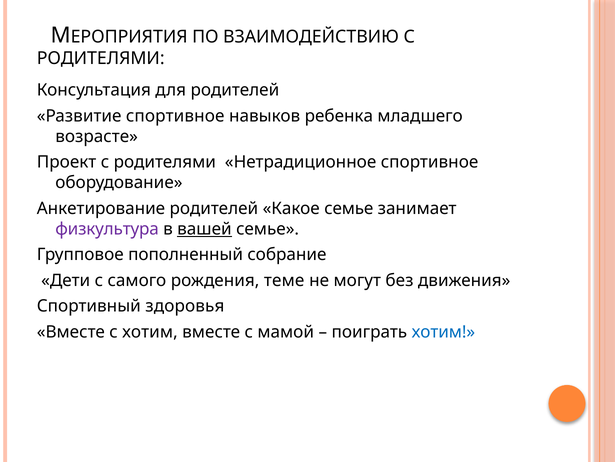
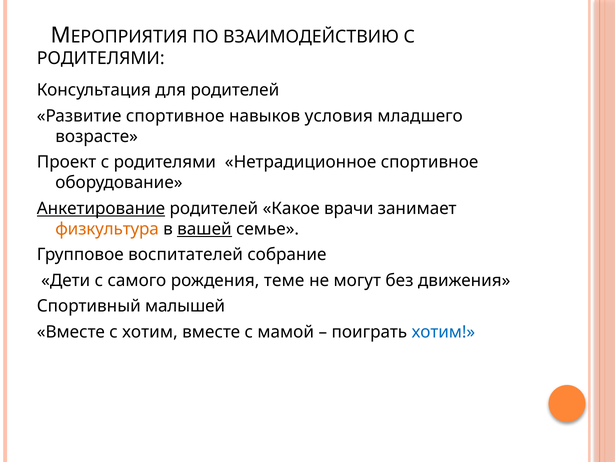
ребенка: ребенка -> условия
Анкетирование underline: none -> present
Какое семье: семье -> врачи
физкультура colour: purple -> orange
пополненный: пополненный -> воспитателей
здоровья: здоровья -> малышей
